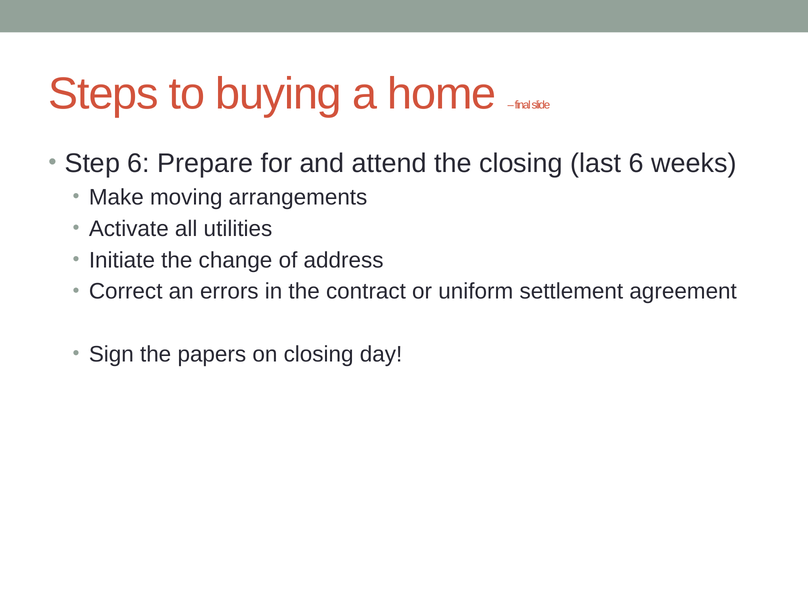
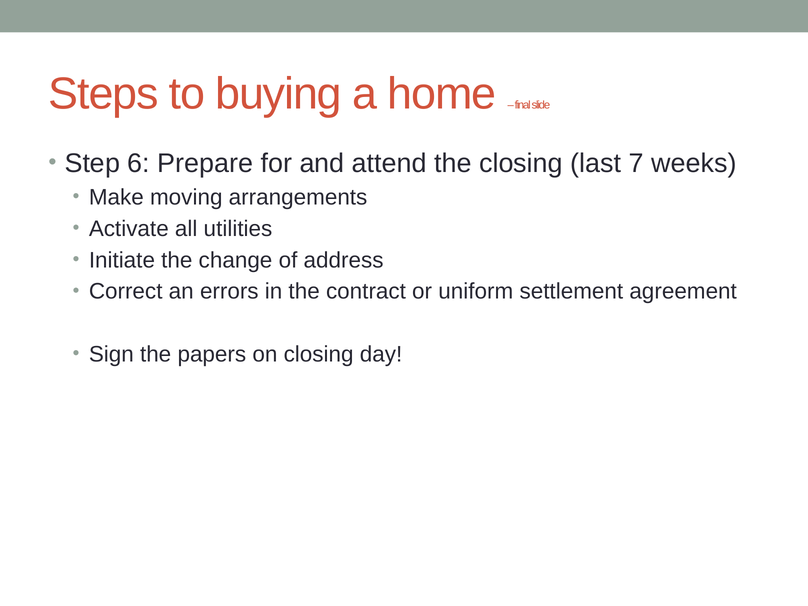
last 6: 6 -> 7
